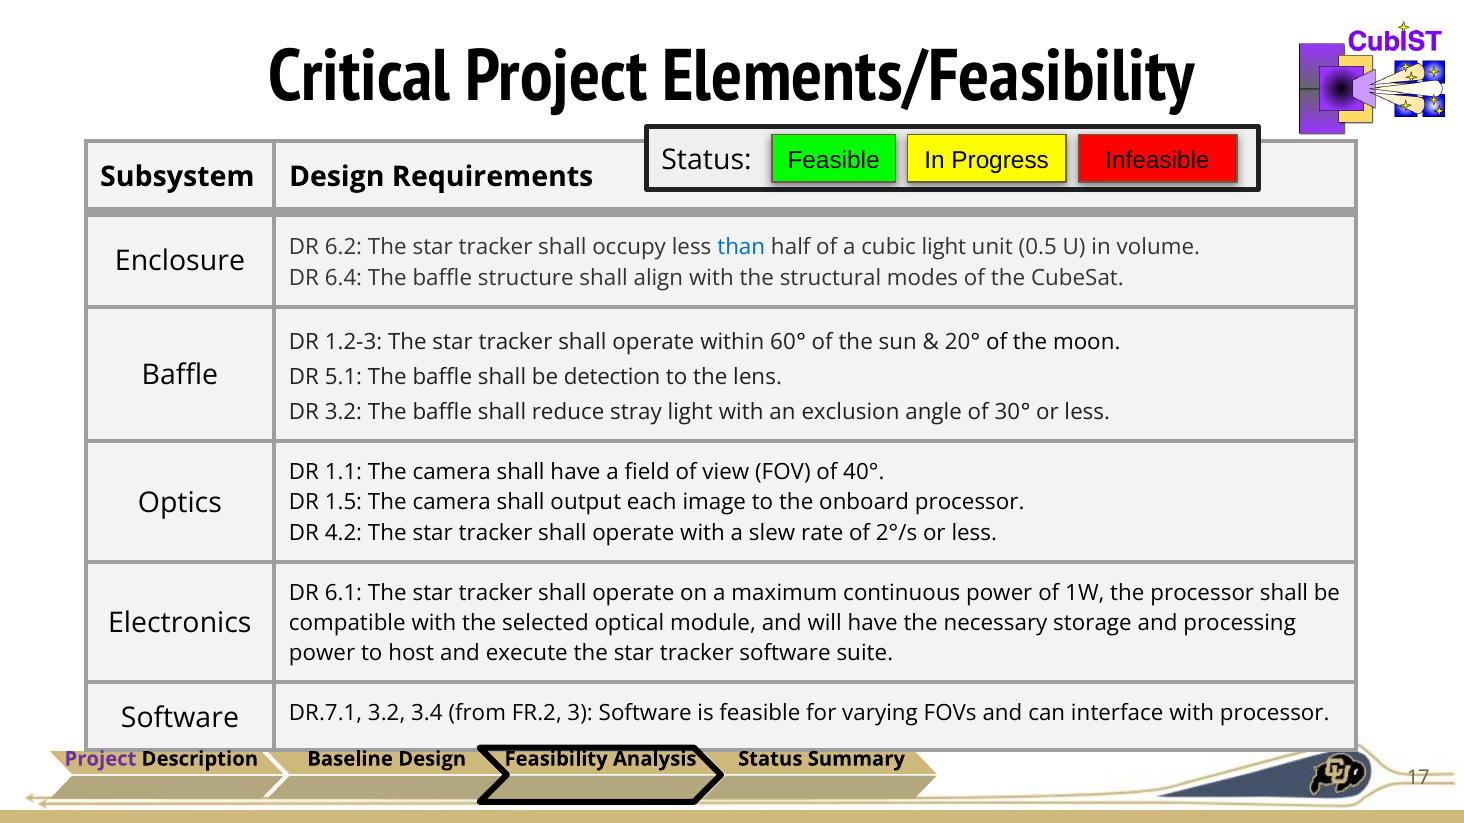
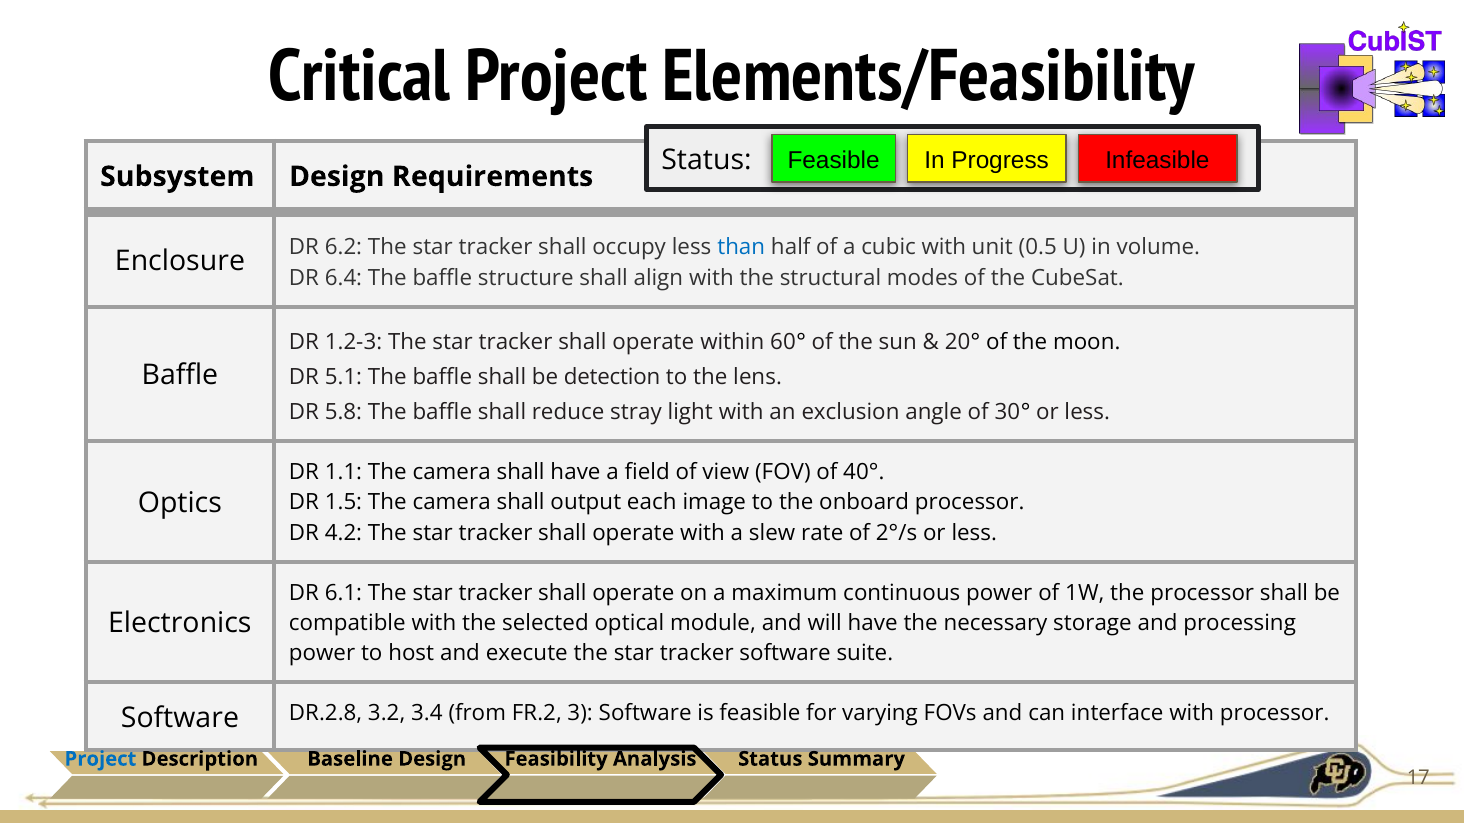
cubic light: light -> with
DR 3.2: 3.2 -> 5.8
DR.7.1: DR.7.1 -> DR.2.8
Project at (100, 759) colour: purple -> blue
